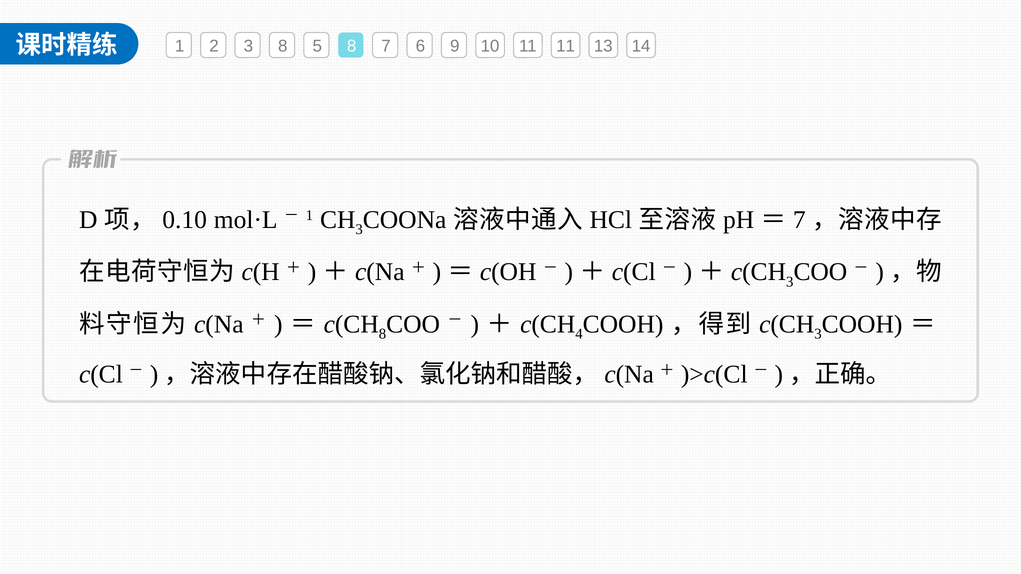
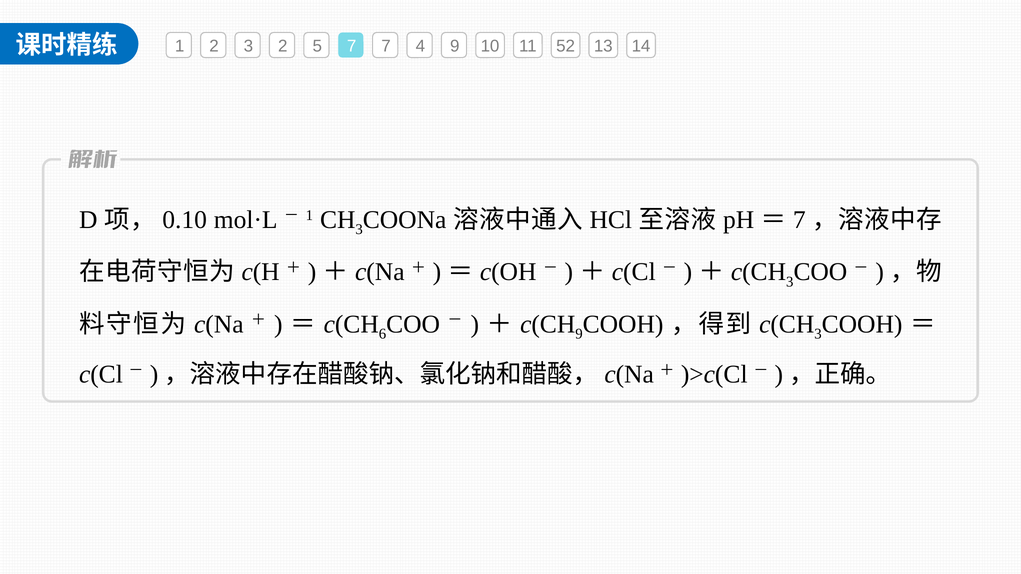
3 8: 8 -> 2
5 8: 8 -> 7
6: 6 -> 4
11 11: 11 -> 52
8 at (382, 334): 8 -> 6
4 at (579, 334): 4 -> 9
